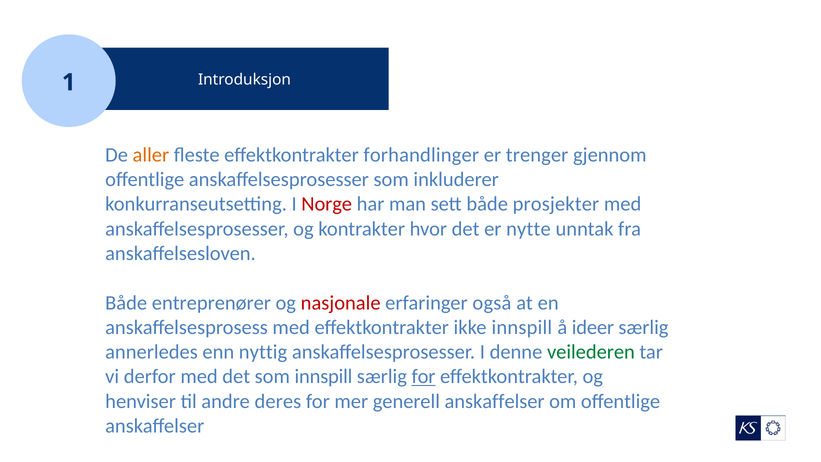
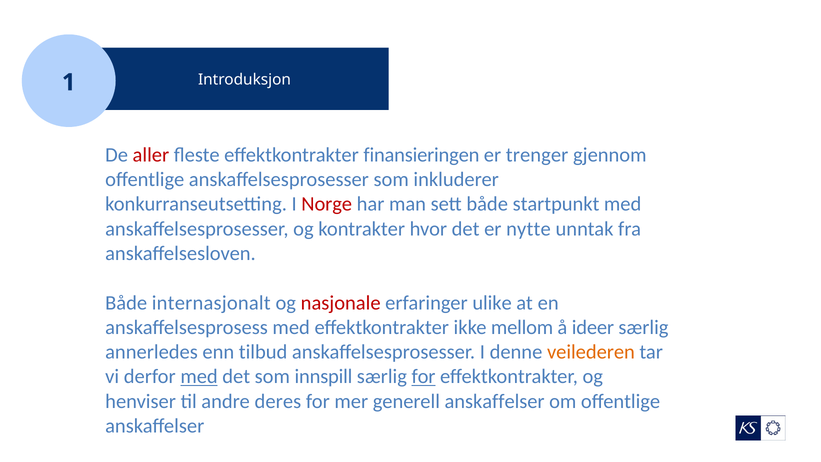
aller colour: orange -> red
forhandlinger: forhandlinger -> finansieringen
prosjekter: prosjekter -> startpunkt
entreprenører: entreprenører -> internasjonalt
også: også -> ulike
ikke innspill: innspill -> mellom
nyttig: nyttig -> tilbud
veilederen colour: green -> orange
med at (199, 376) underline: none -> present
